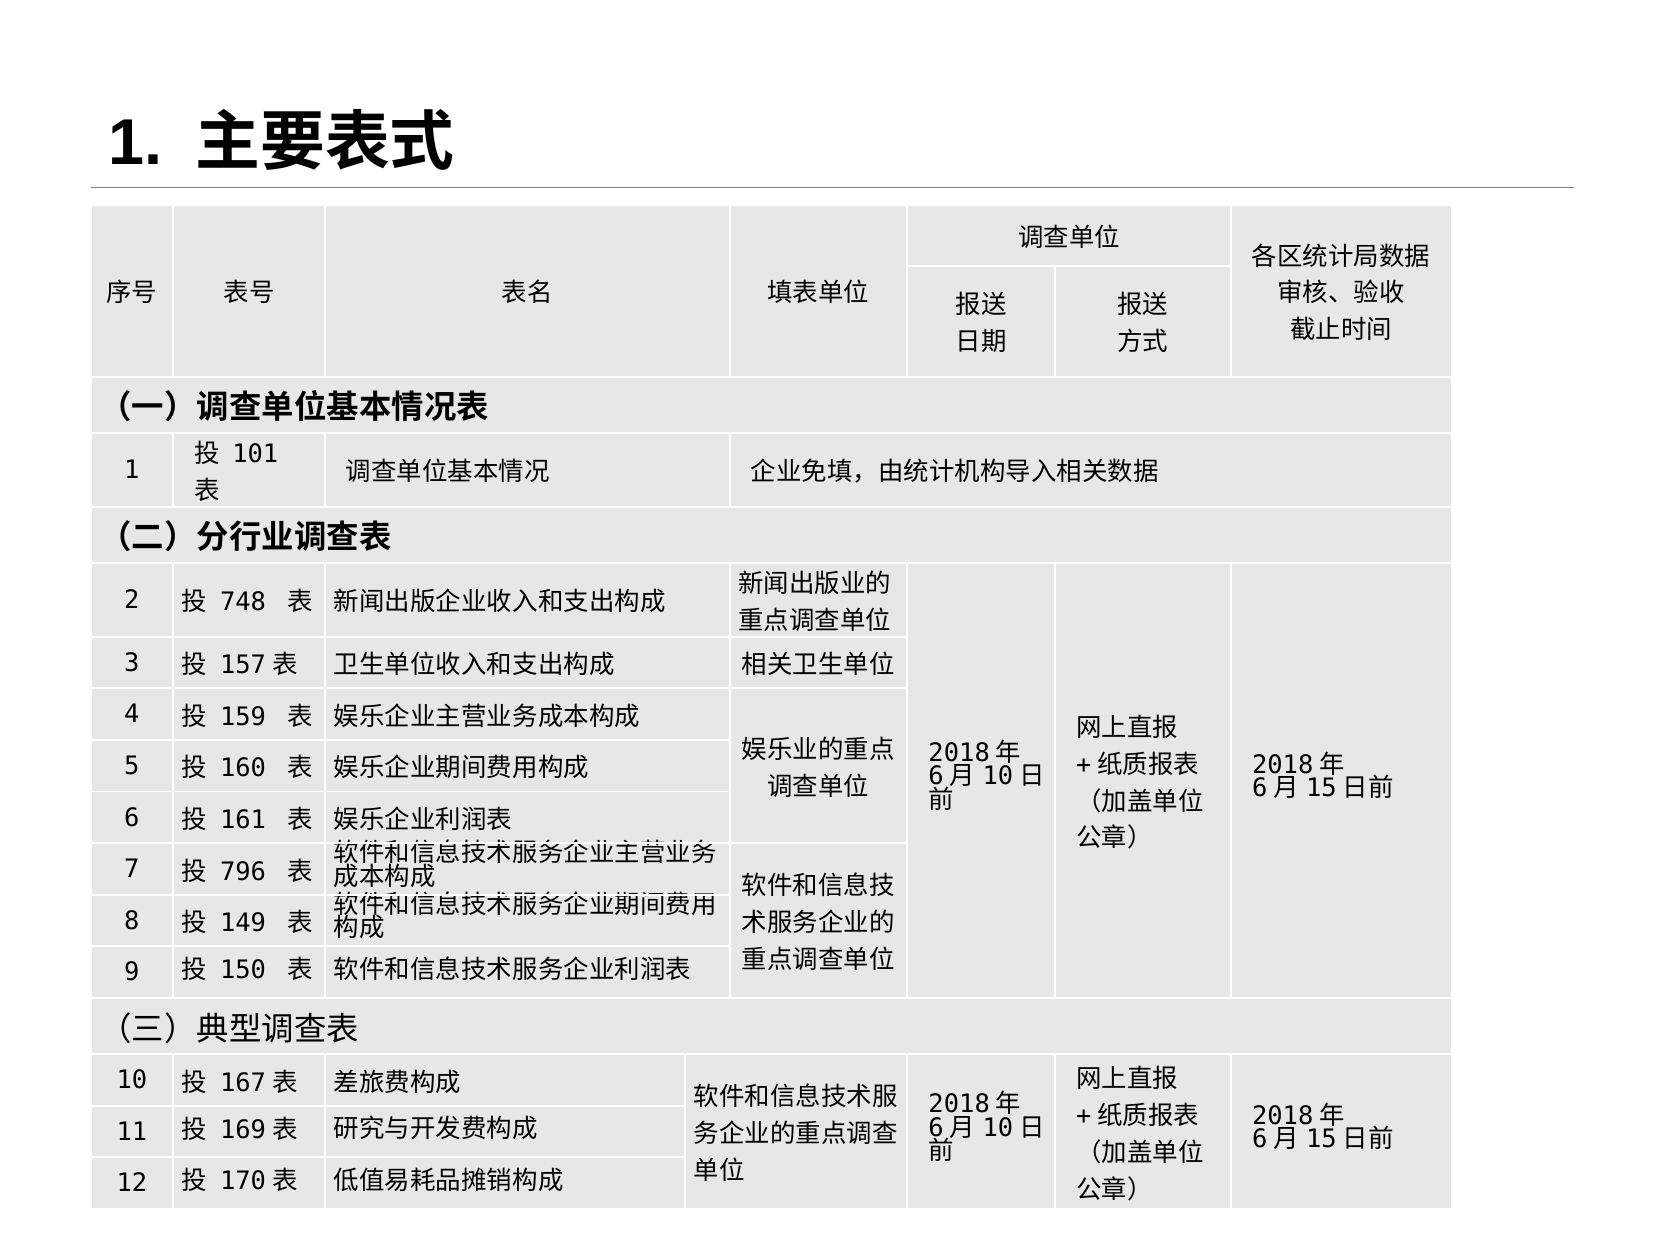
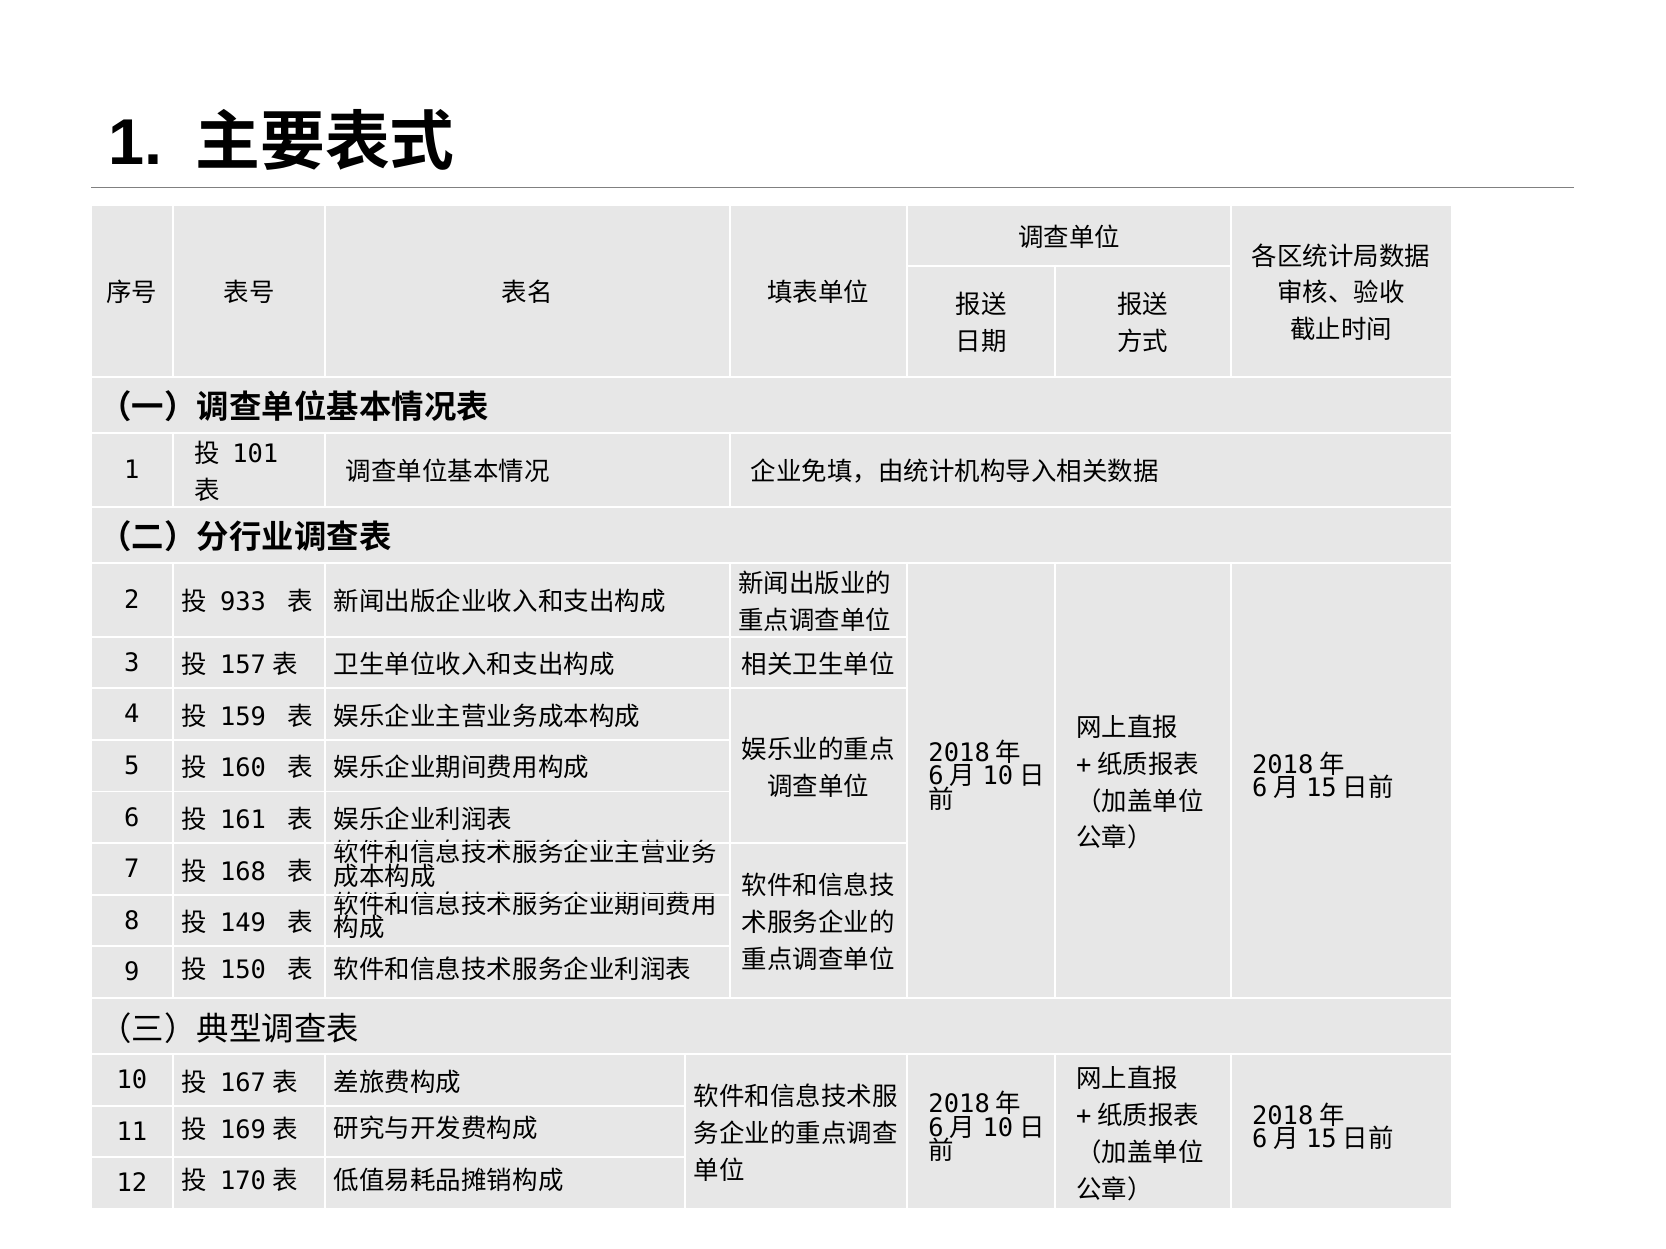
748: 748 -> 933
796: 796 -> 168
